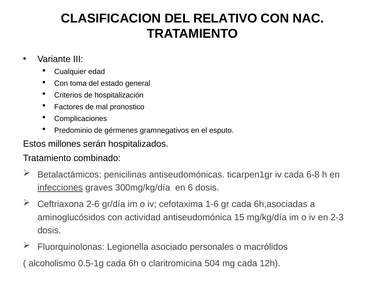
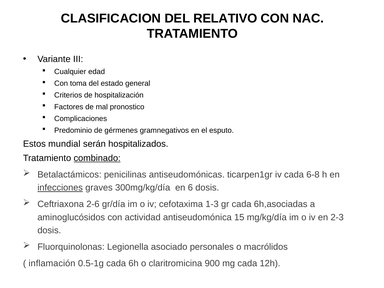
millones: millones -> mundial
combinado underline: none -> present
1-6: 1-6 -> 1-3
alcoholismo: alcoholismo -> inflamación
504: 504 -> 900
